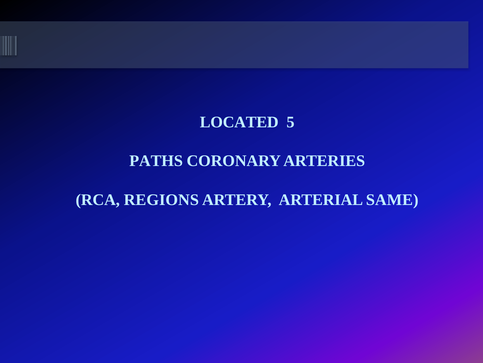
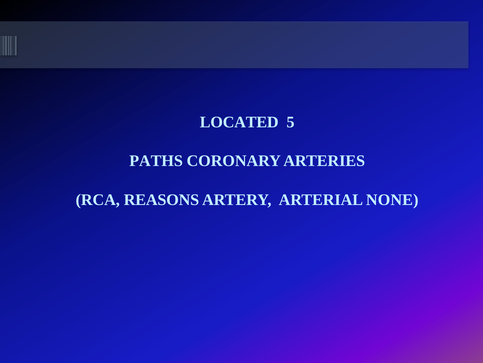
REGIONS: REGIONS -> REASONS
SAME: SAME -> NONE
